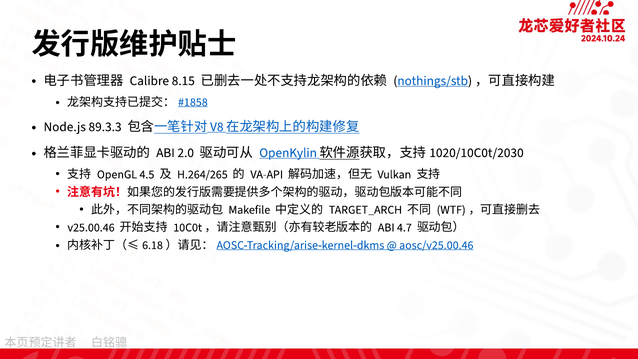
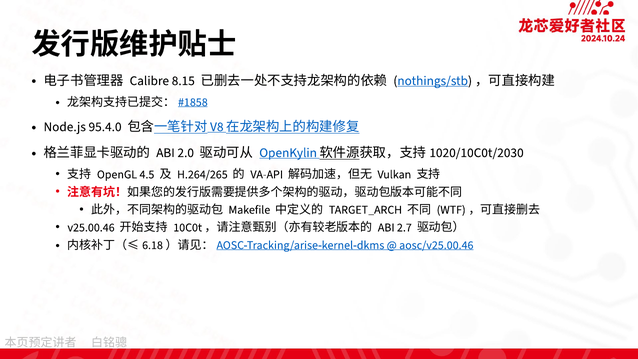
89.3.3: 89.3.3 -> 95.4.0
4.7: 4.7 -> 2.7
